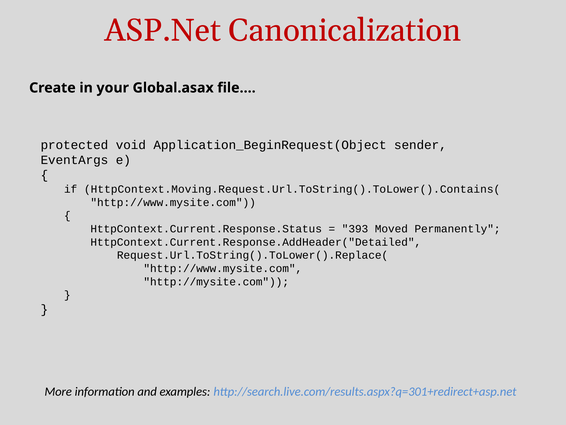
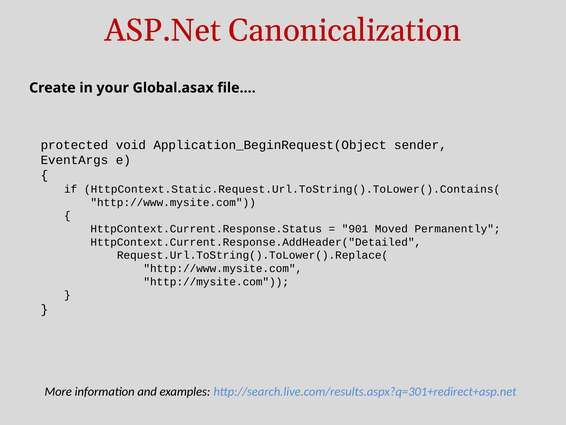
HttpContext.Moving.Request.Url.ToString().ToLower().Contains(: HttpContext.Moving.Request.Url.ToString().ToLower().Contains( -> HttpContext.Static.Request.Url.ToString().ToLower().Contains(
393: 393 -> 901
